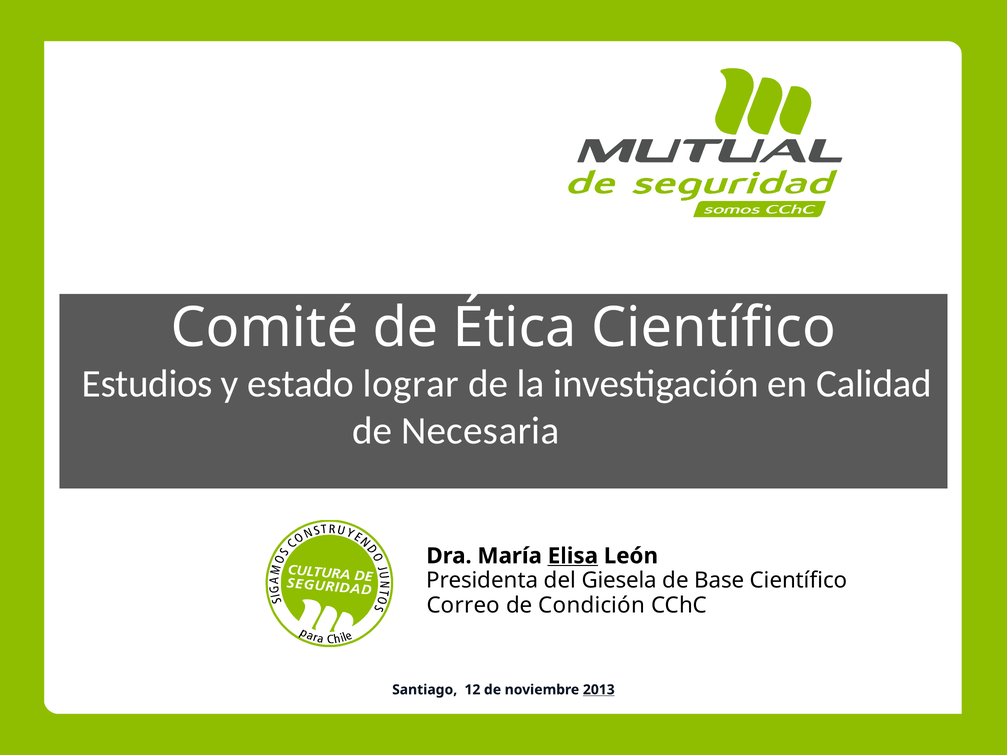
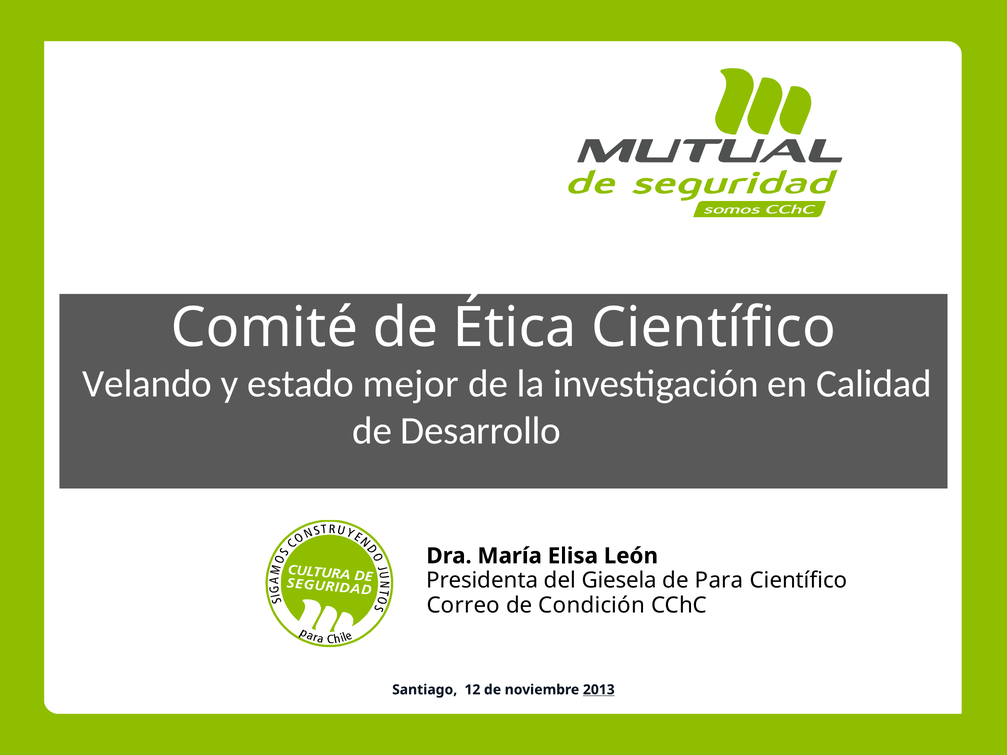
Estudios: Estudios -> Velando
lograr: lograr -> mejor
Necesaria: Necesaria -> Desarrollo
Elisa underline: present -> none
Base: Base -> Para
